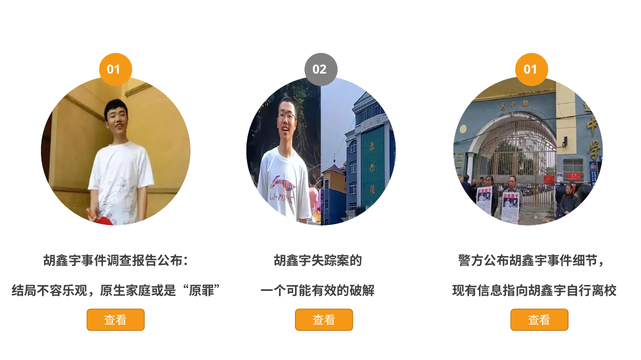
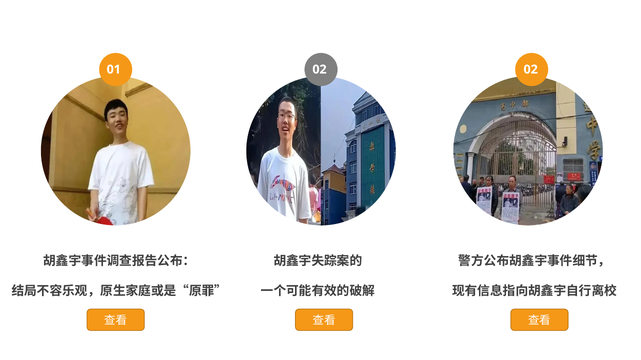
02 01: 01 -> 02
